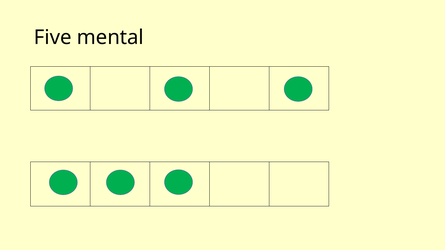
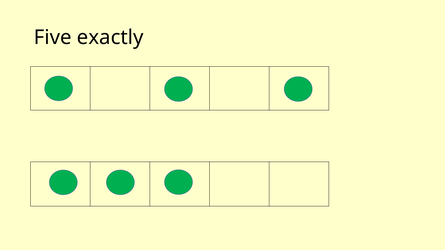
mental: mental -> exactly
